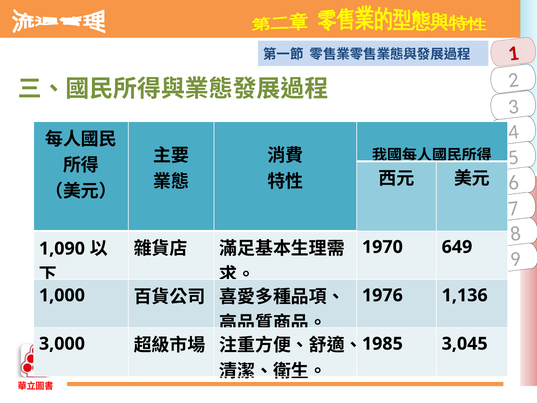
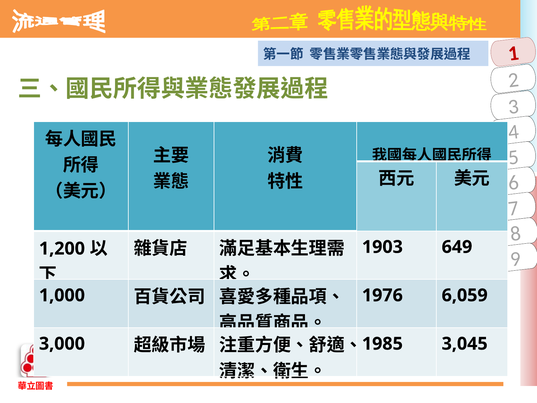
1970: 1970 -> 1903
1,090: 1,090 -> 1,200
1,136: 1,136 -> 6,059
